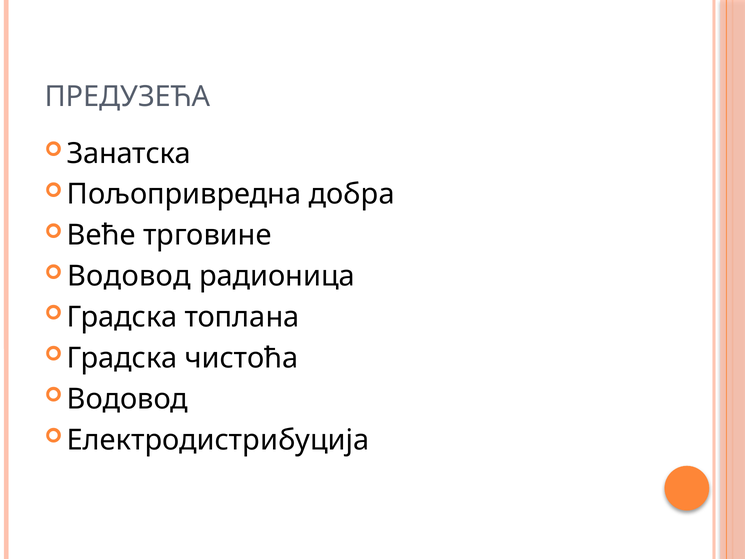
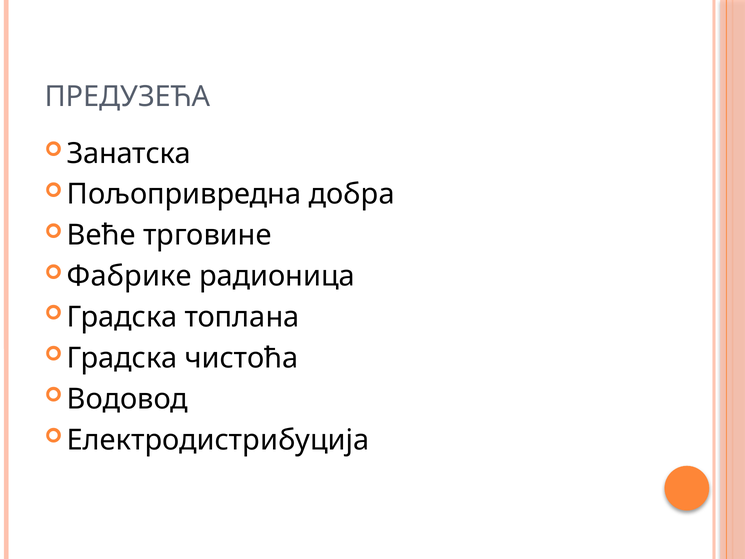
Водовод at (129, 276): Водовод -> Фабрике
